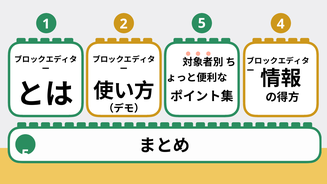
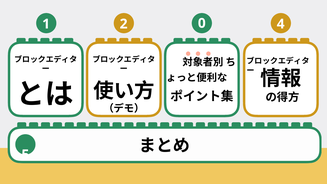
1 5: 5 -> 0
